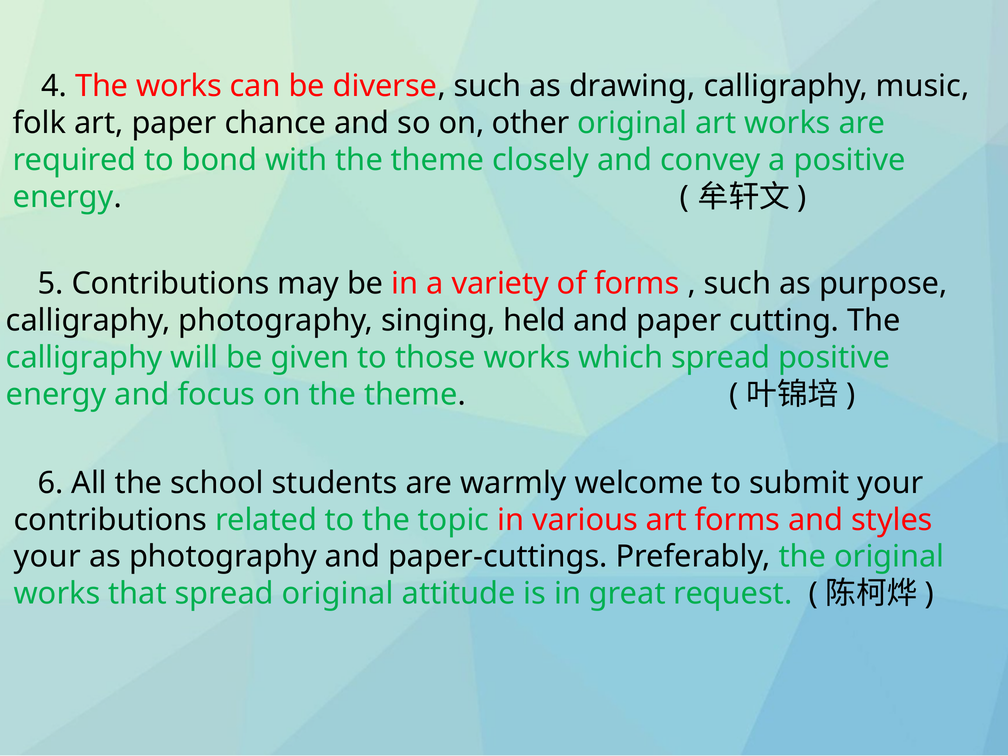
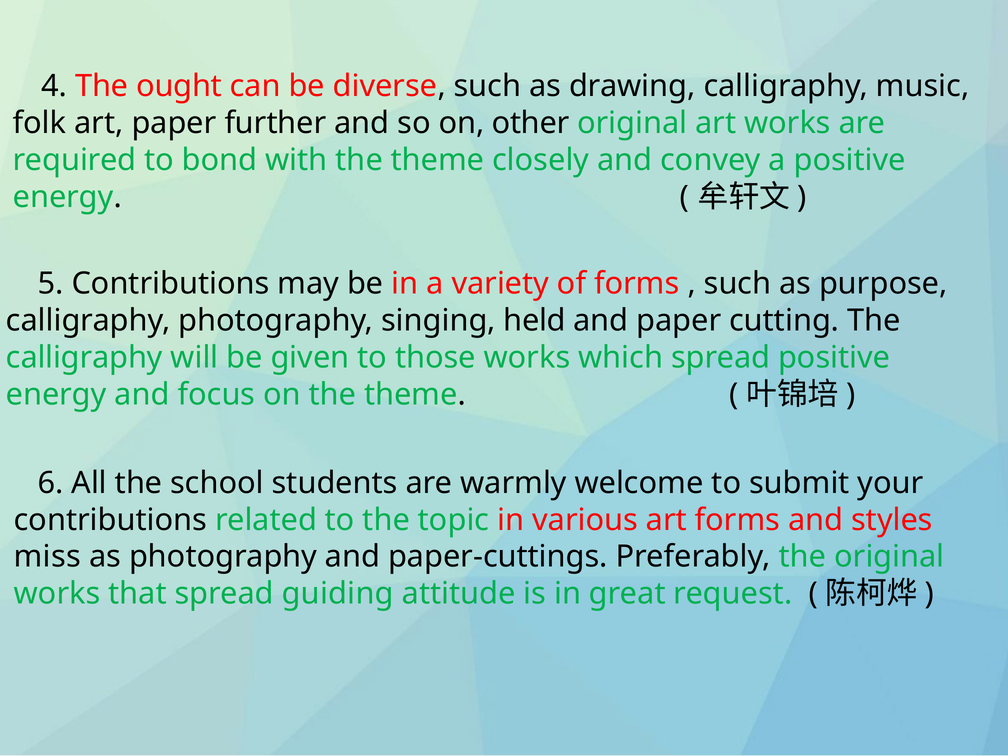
The works: works -> ought
chance: chance -> further
your at (47, 557): your -> miss
spread original: original -> guiding
